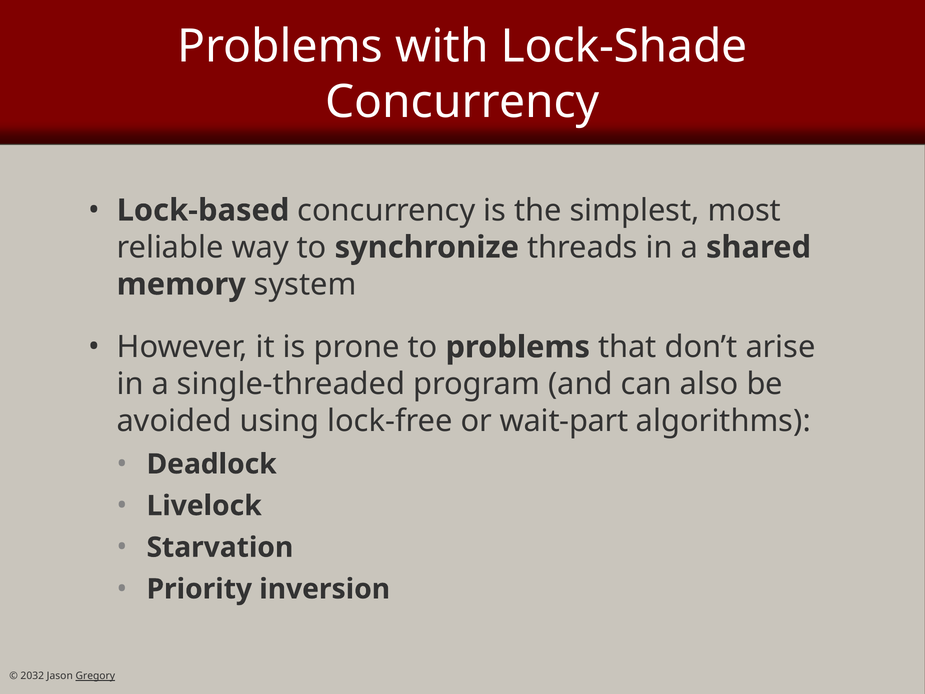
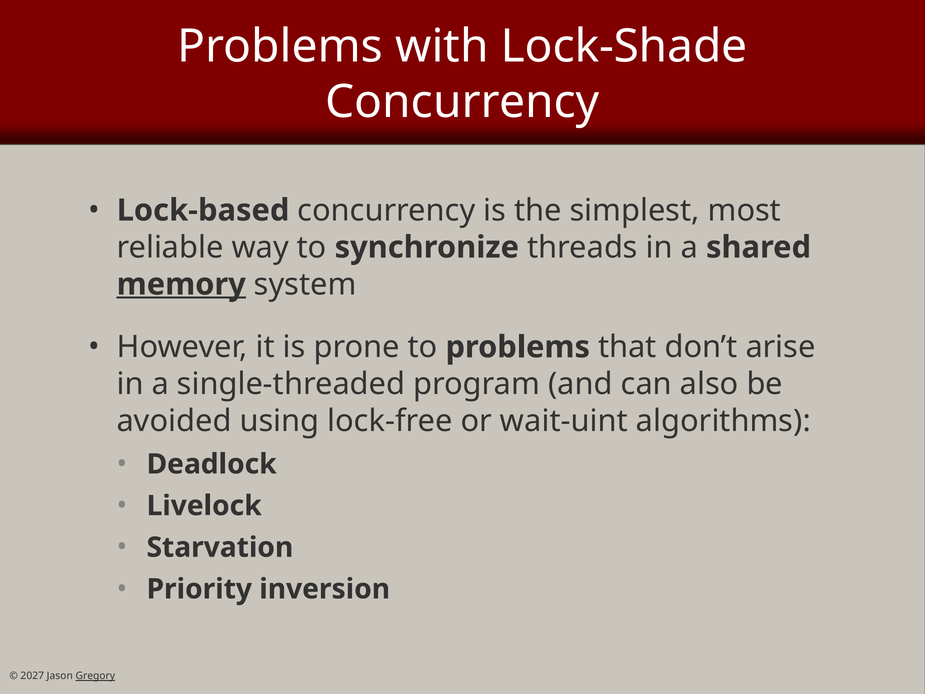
memory underline: none -> present
wait-part: wait-part -> wait-uint
2032: 2032 -> 2027
